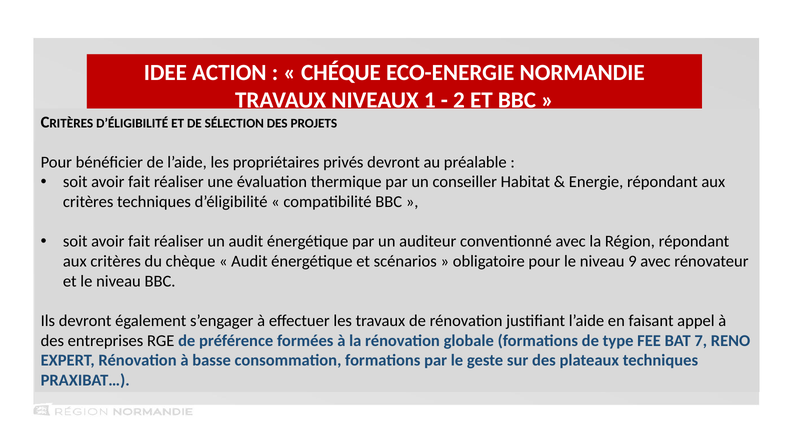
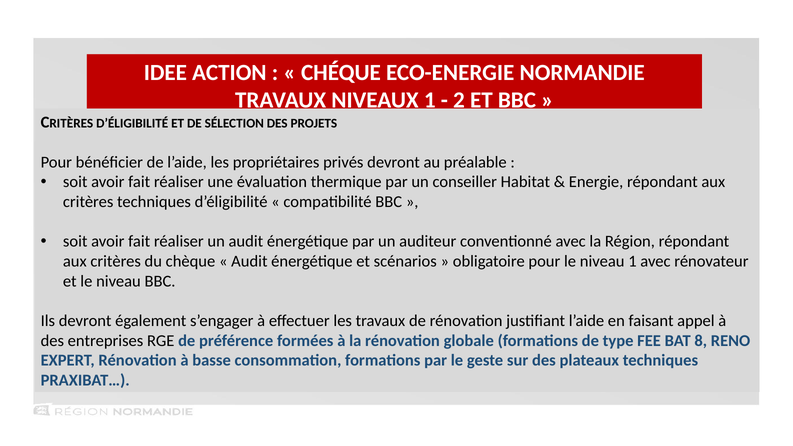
niveau 9: 9 -> 1
7: 7 -> 8
